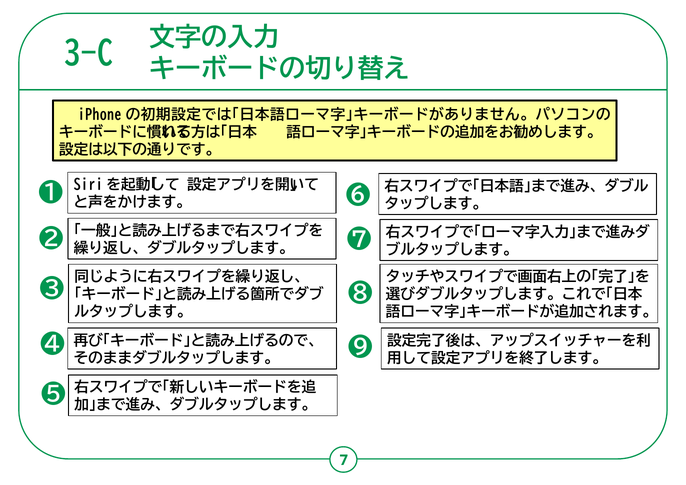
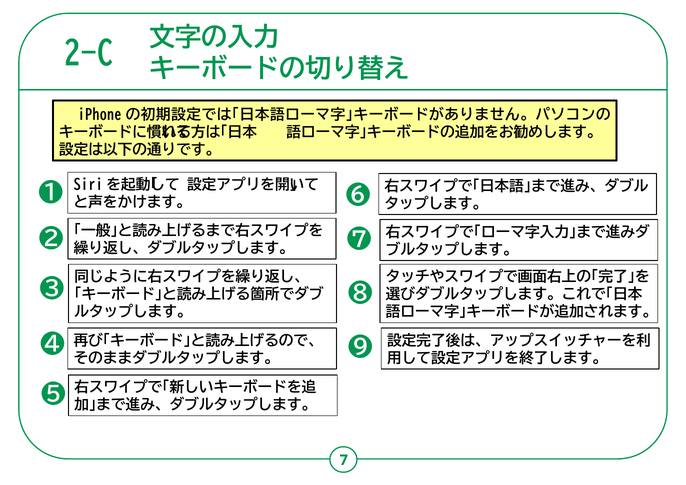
3-C: 3-C -> 2-C
